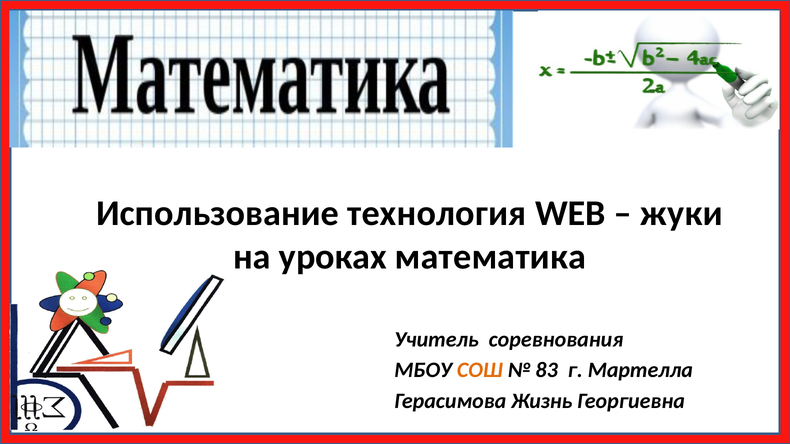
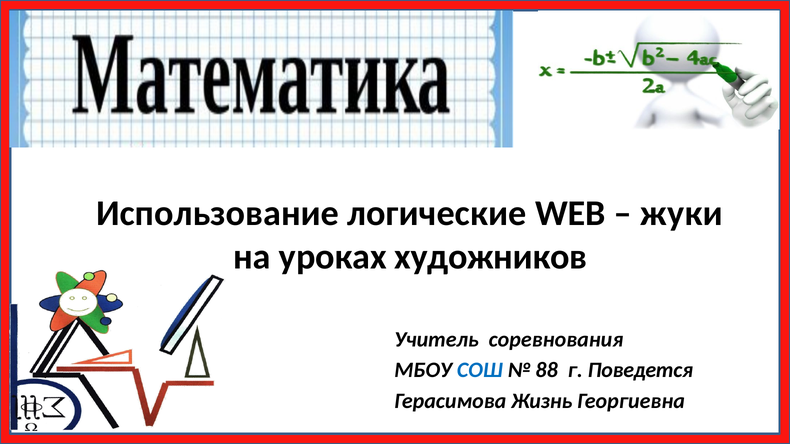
технология: технология -> логические
математика: математика -> художников
СОШ colour: orange -> blue
83: 83 -> 88
Мартелла: Мартелла -> Поведется
